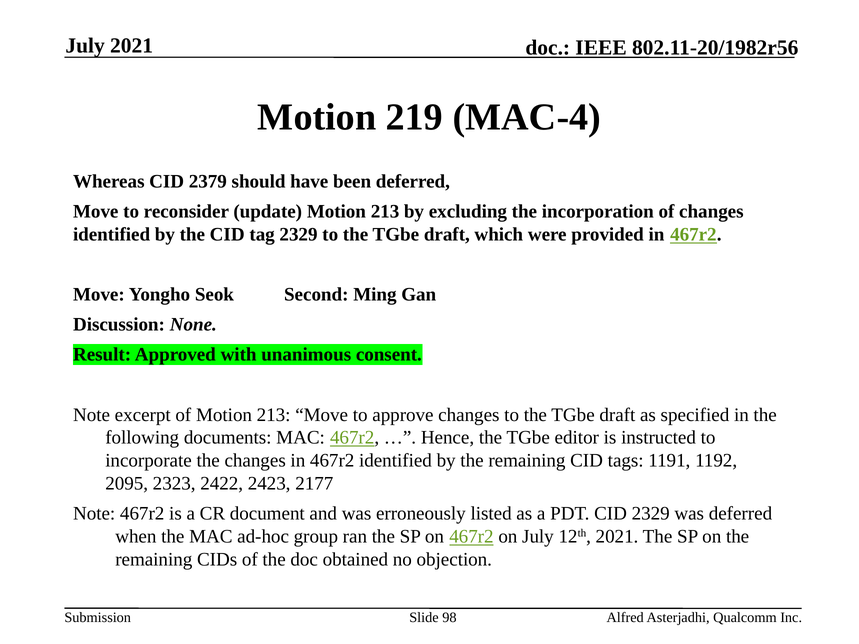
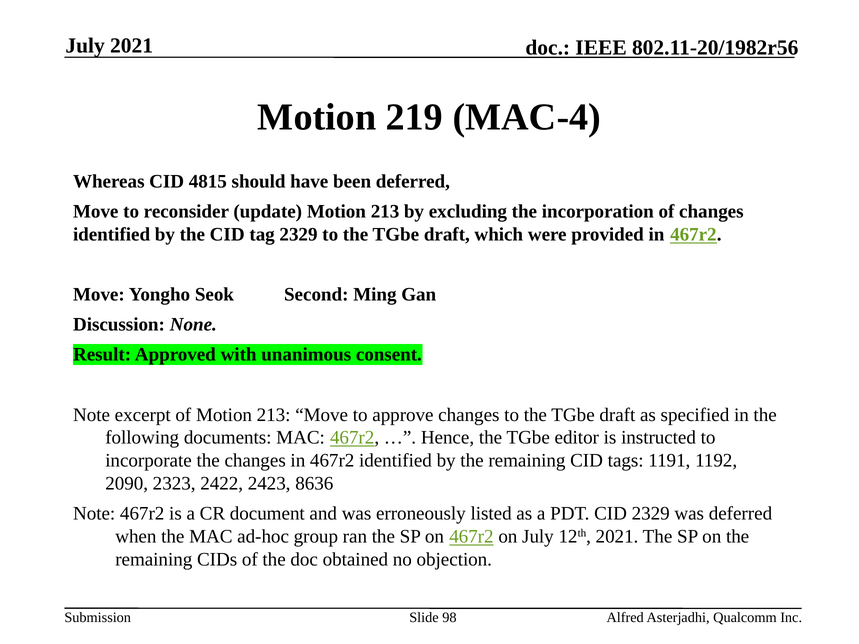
2379: 2379 -> 4815
2095: 2095 -> 2090
2177: 2177 -> 8636
